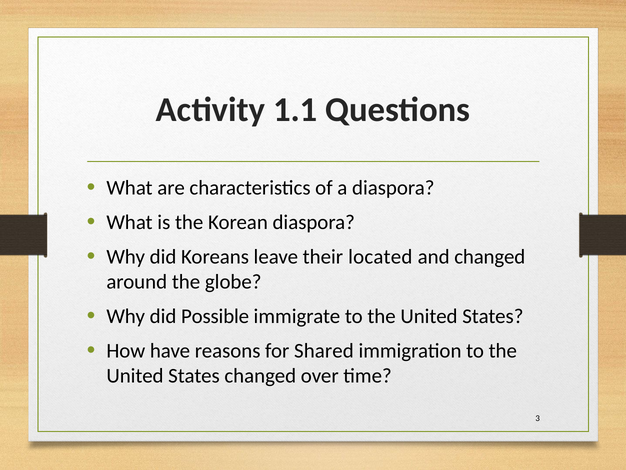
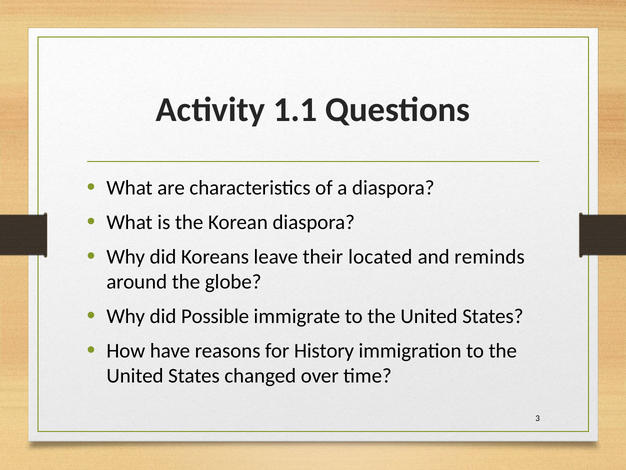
and changed: changed -> reminds
Shared: Shared -> History
